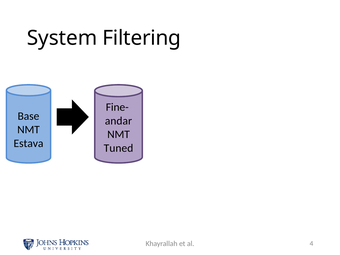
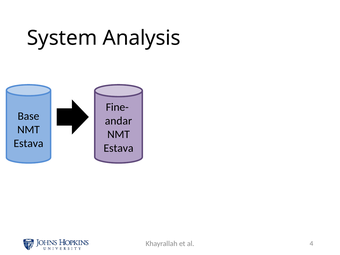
Filtering: Filtering -> Analysis
Tuned at (118, 148): Tuned -> Estava
